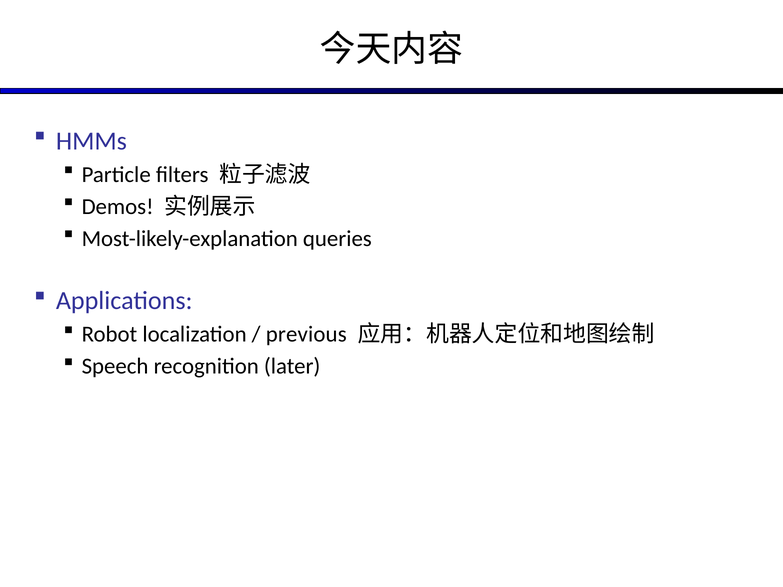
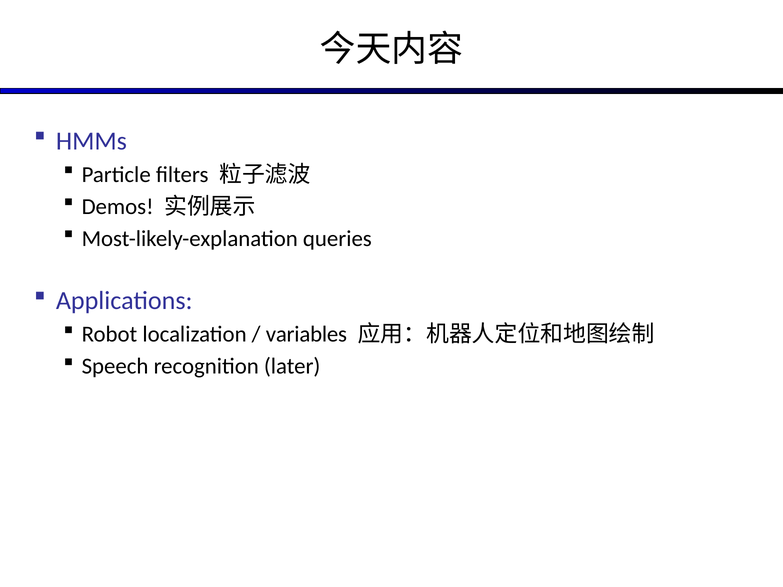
previous: previous -> variables
